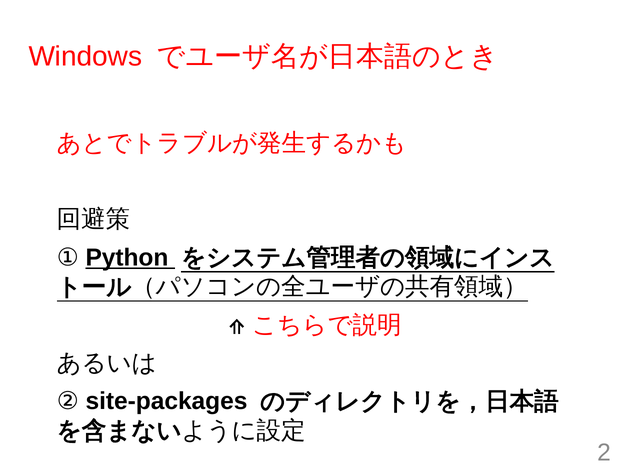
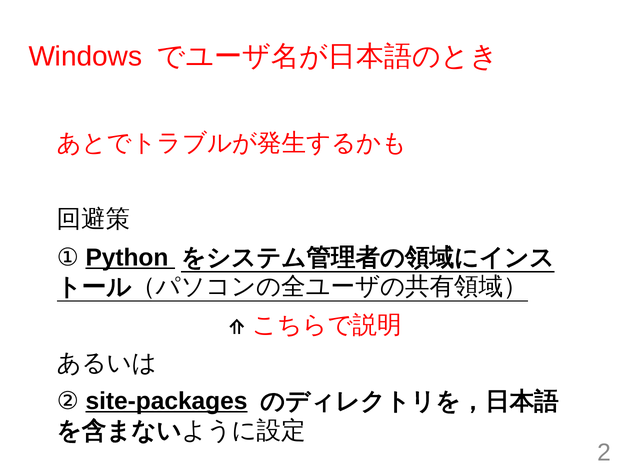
site-packages underline: none -> present
